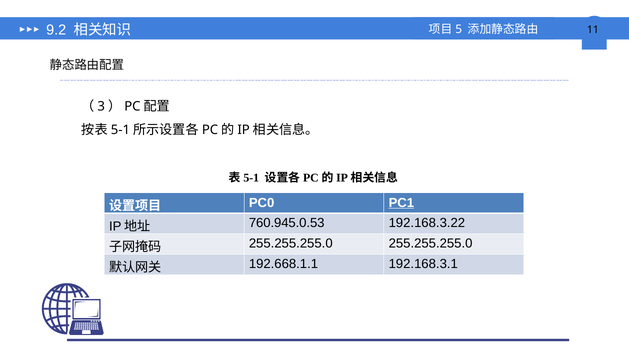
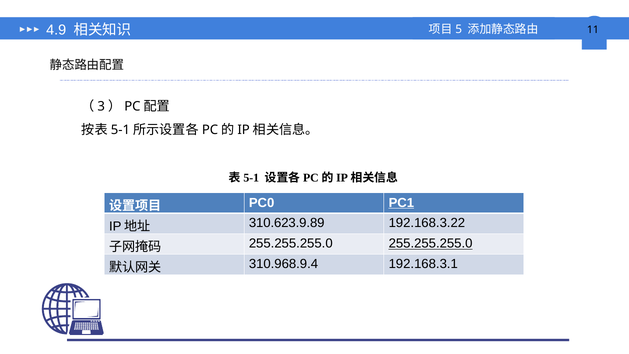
9.2: 9.2 -> 4.9
760.945.0.53: 760.945.0.53 -> 310.623.9.89
255.255.255.0 at (431, 243) underline: none -> present
192.668.1.1: 192.668.1.1 -> 310.968.9.4
